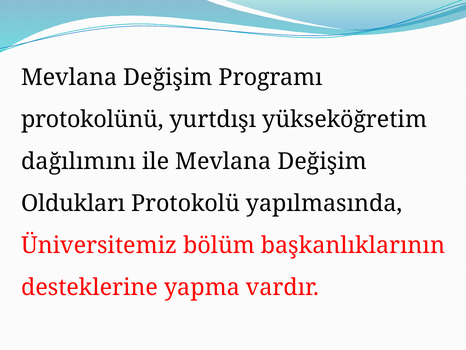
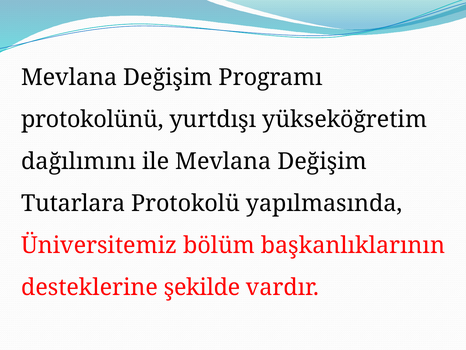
Oldukları: Oldukları -> Tutarlara
yapma: yapma -> şekilde
